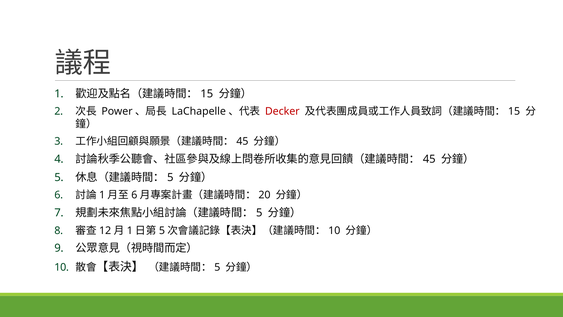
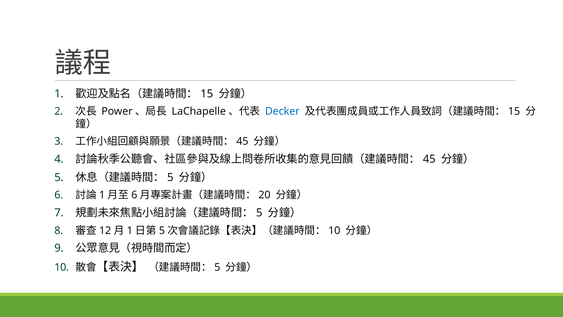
Decker colour: red -> blue
